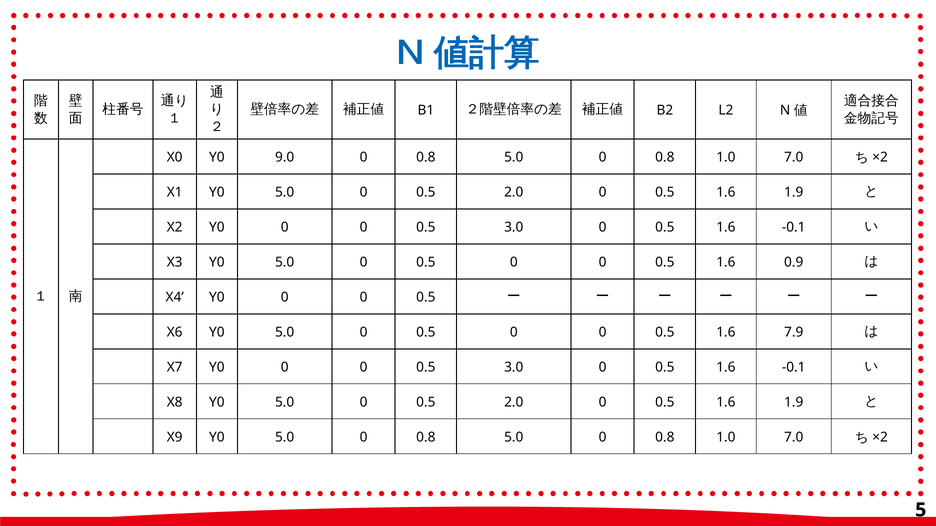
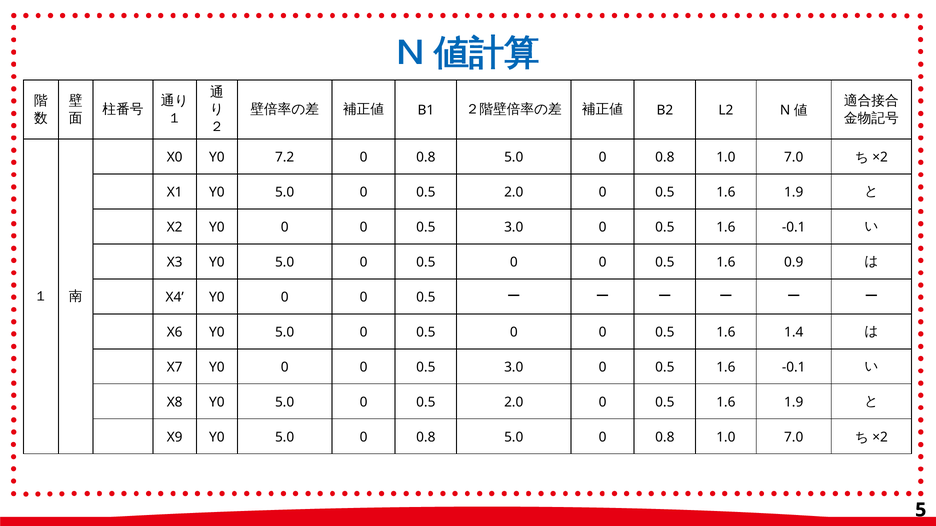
9.0: 9.0 -> 7.2
7.9: 7.9 -> 1.4
